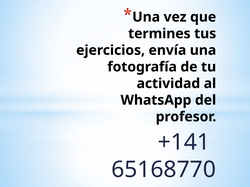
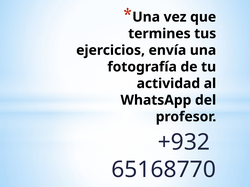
+141: +141 -> +932
